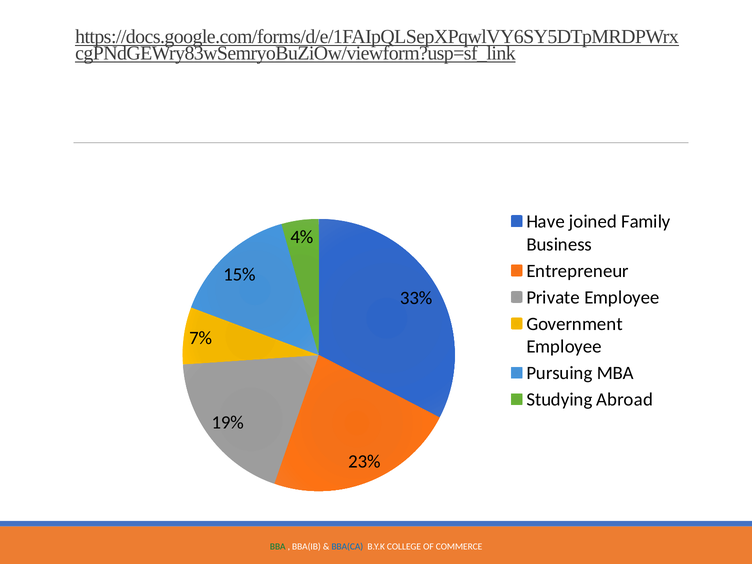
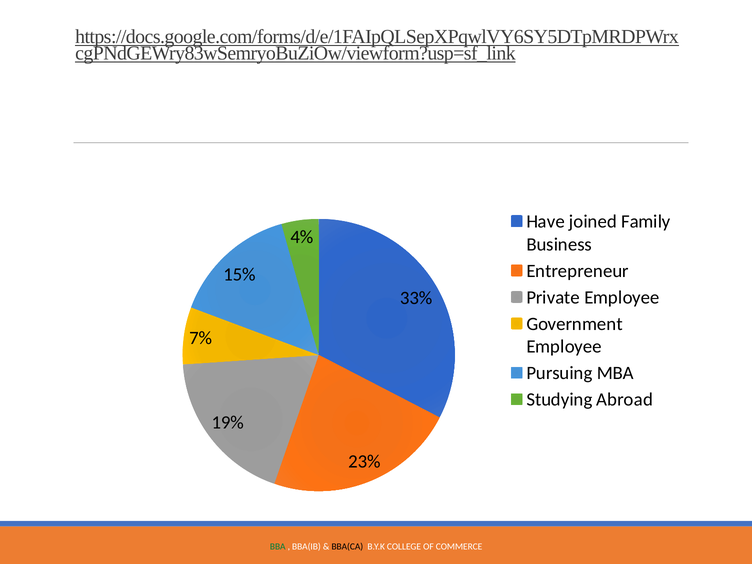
BBA(CA colour: blue -> black
